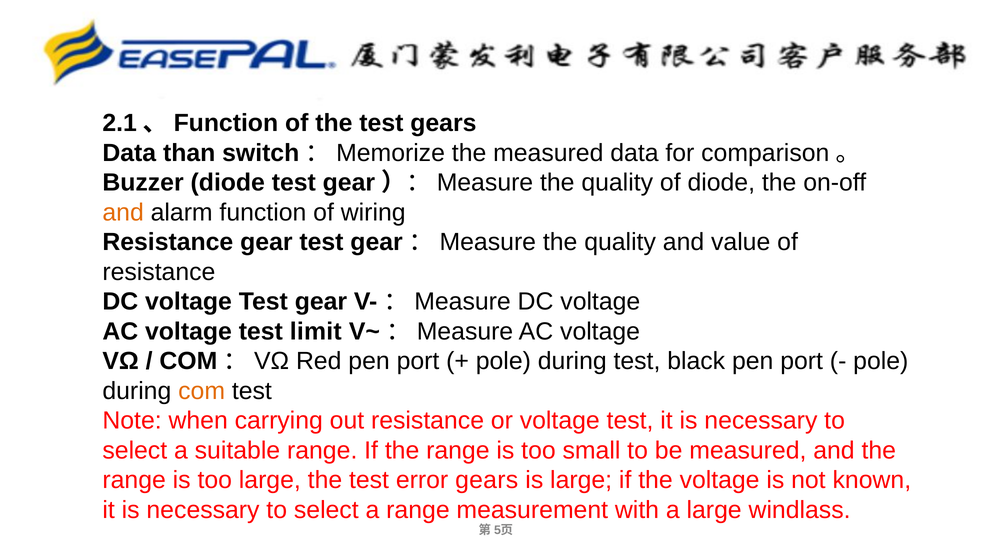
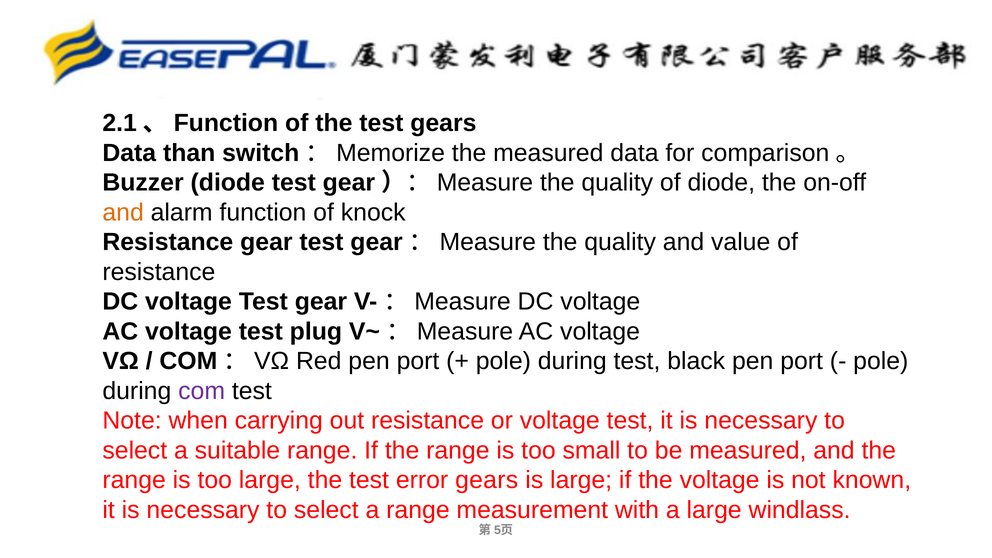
wiring: wiring -> knock
limit: limit -> plug
com colour: orange -> purple
